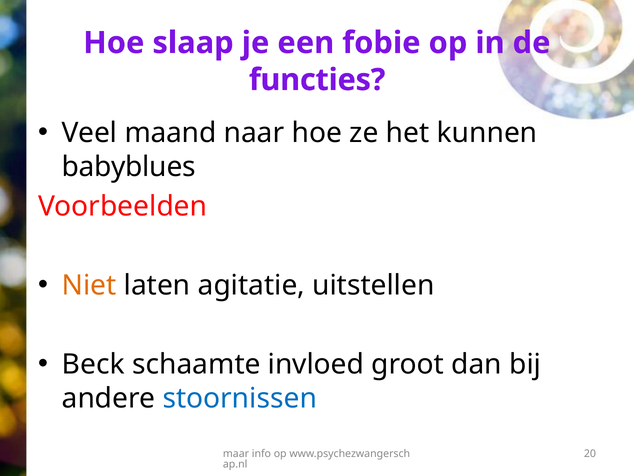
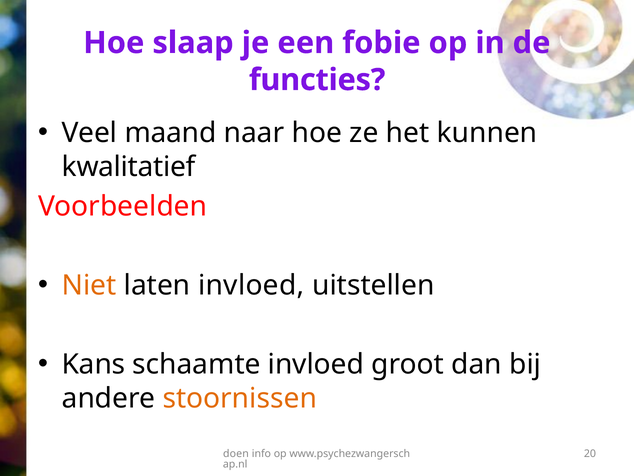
babyblues: babyblues -> kwalitatief
laten agitatie: agitatie -> invloed
Beck: Beck -> Kans
stoornissen colour: blue -> orange
maar: maar -> doen
